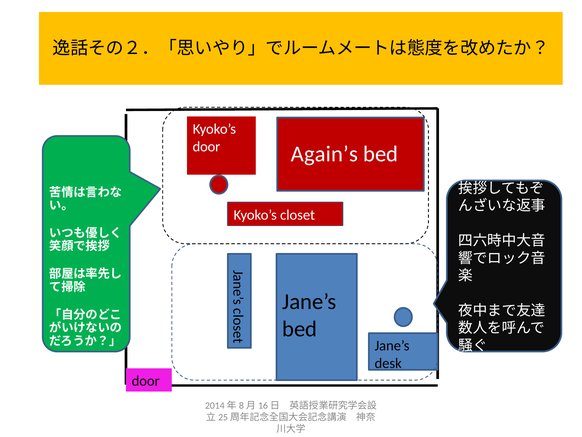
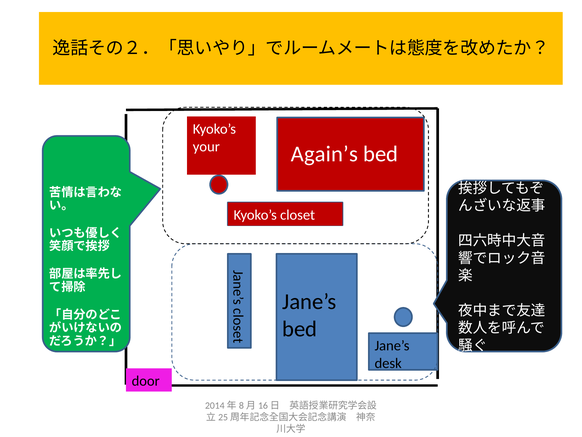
door at (206, 146): door -> your
